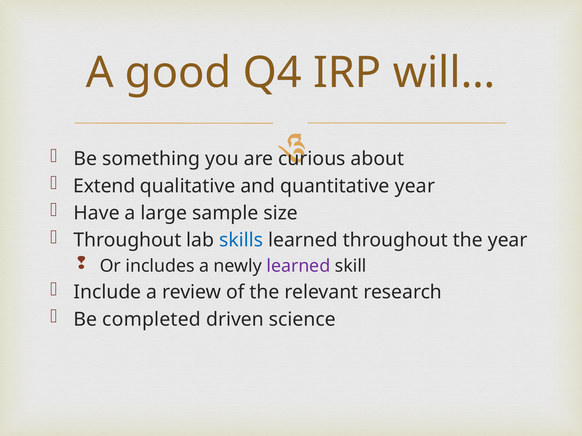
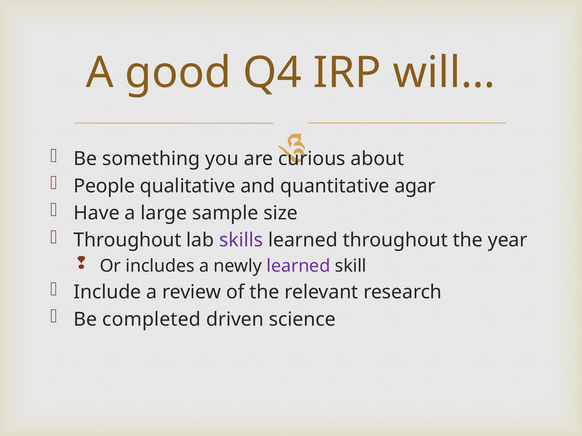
Extend: Extend -> People
quantitative year: year -> agar
skills colour: blue -> purple
